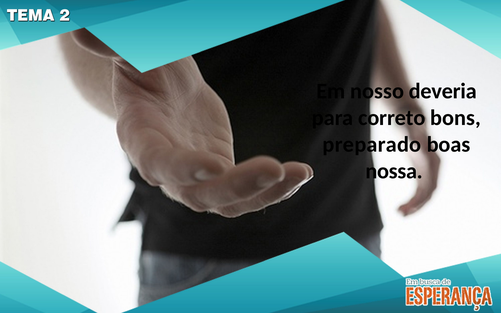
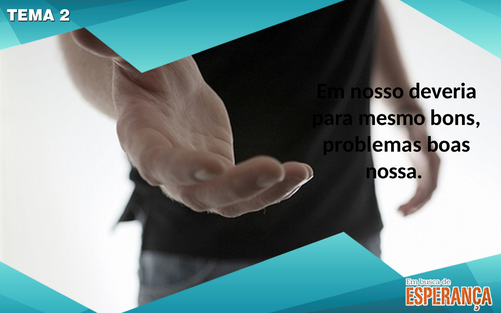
correto: correto -> mesmo
preparado: preparado -> problemas
